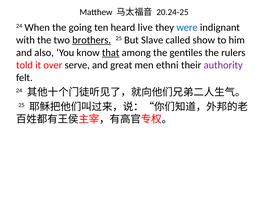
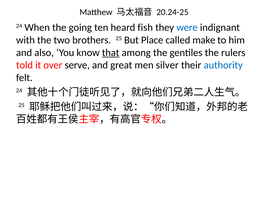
live: live -> fish
brothers underline: present -> none
Slave: Slave -> Place
show: show -> make
ethni: ethni -> silver
authority colour: purple -> blue
